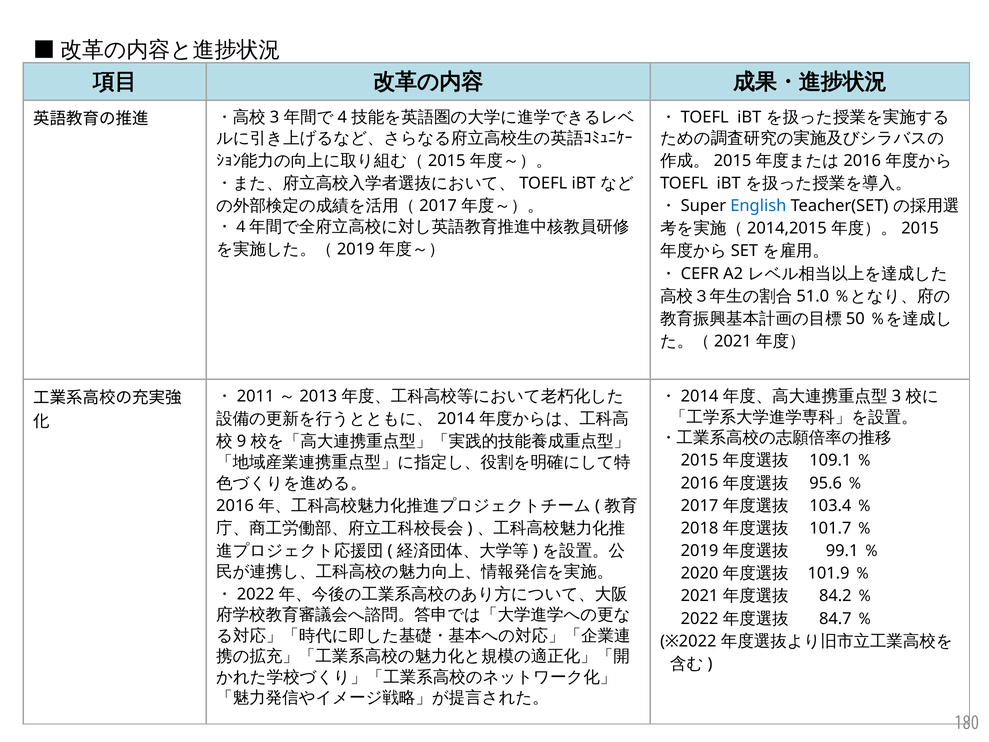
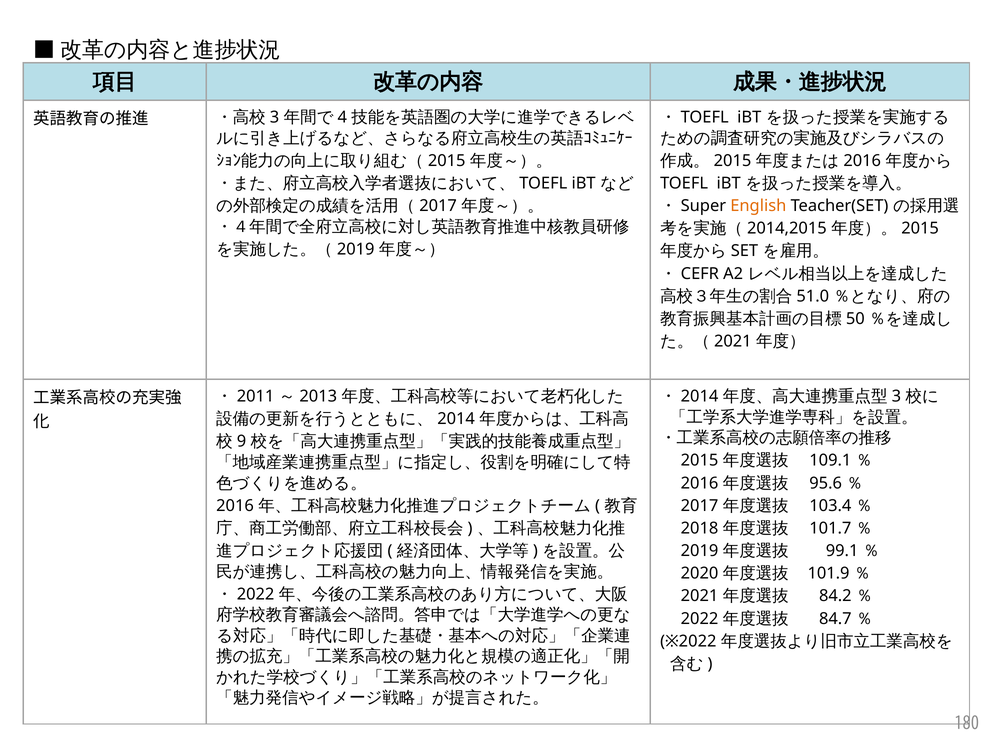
English colour: blue -> orange
